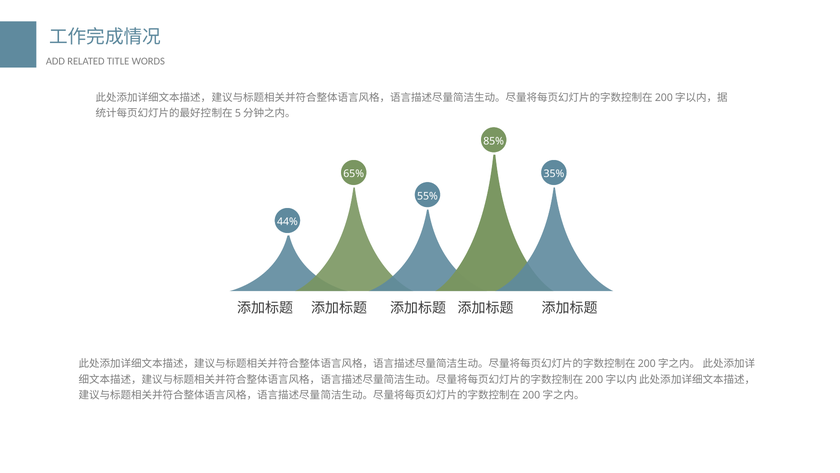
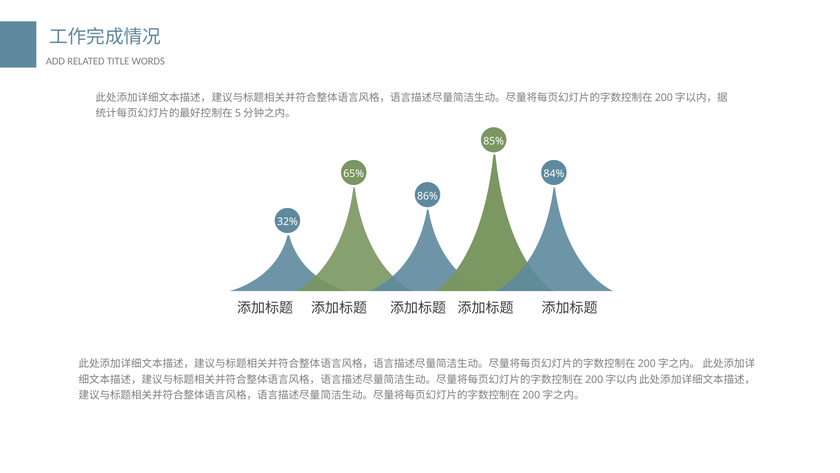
35%: 35% -> 84%
55%: 55% -> 86%
44%: 44% -> 32%
